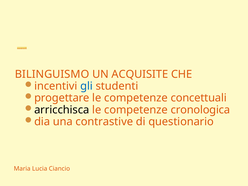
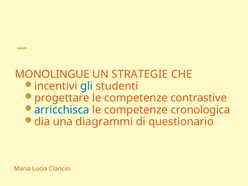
BILINGUISMO: BILINGUISMO -> MONOLINGUE
ACQUISITE: ACQUISITE -> STRATEGIE
concettuali: concettuali -> contrastive
arricchisca colour: black -> blue
contrastive: contrastive -> diagrammi
